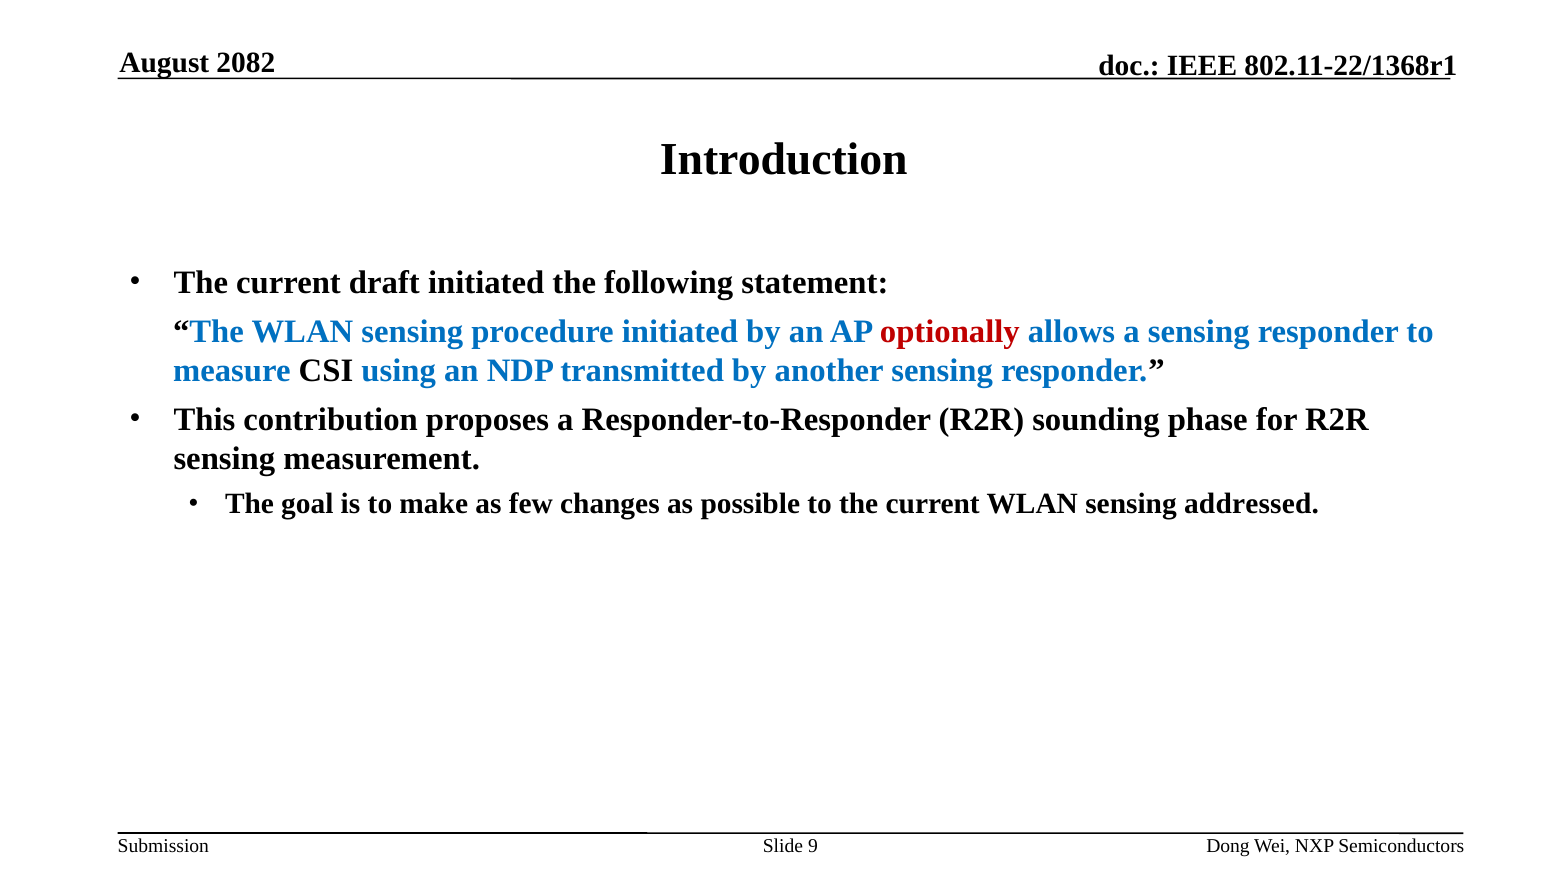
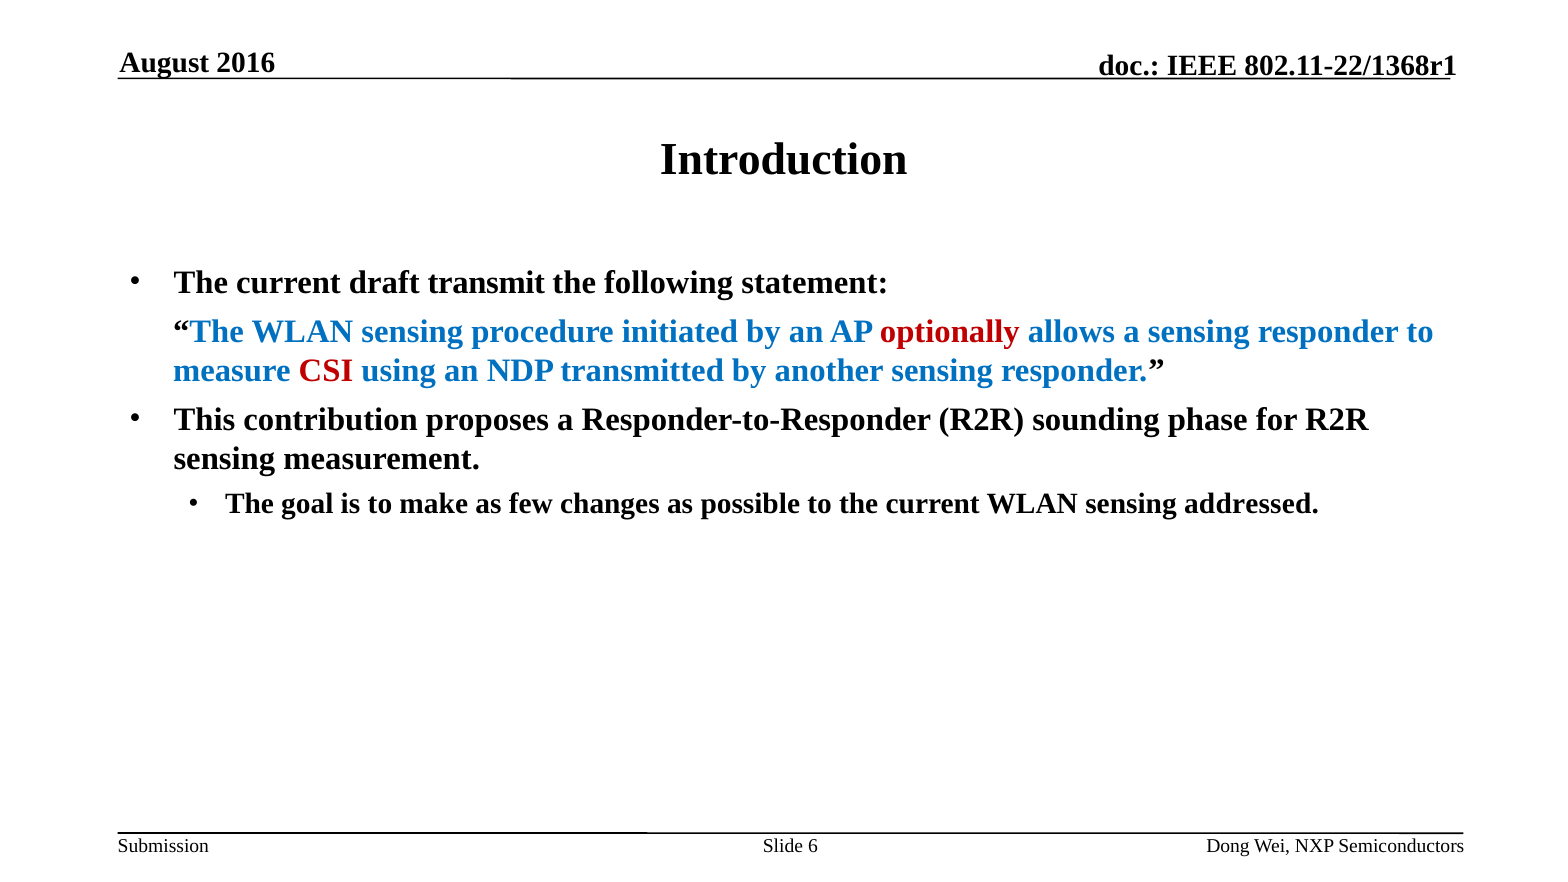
2082: 2082 -> 2016
draft initiated: initiated -> transmit
CSI colour: black -> red
9: 9 -> 6
